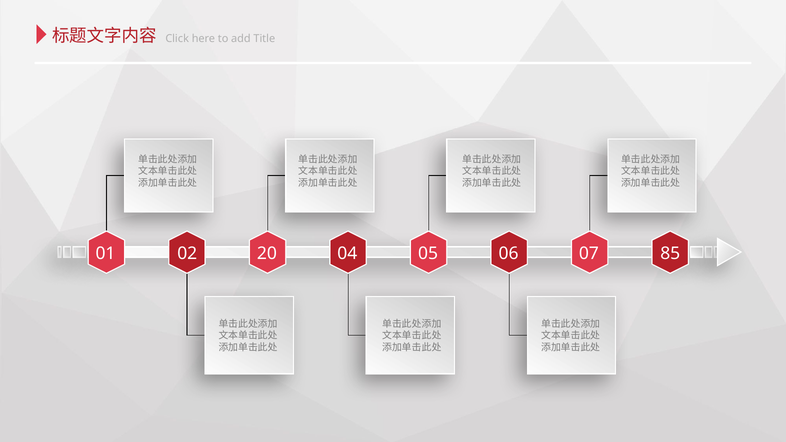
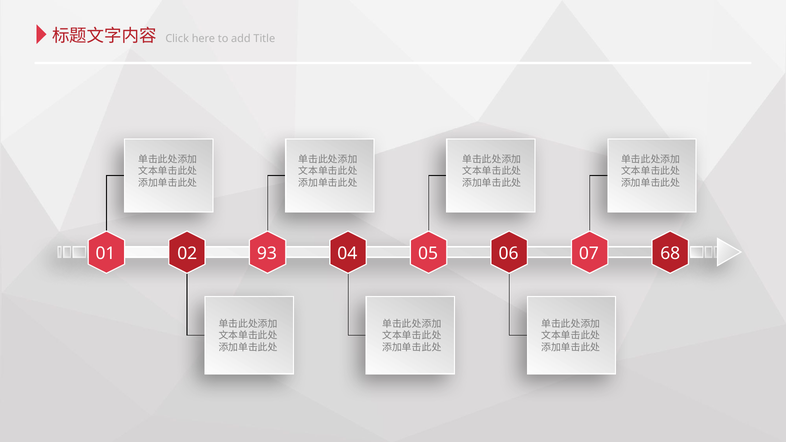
20: 20 -> 93
85: 85 -> 68
